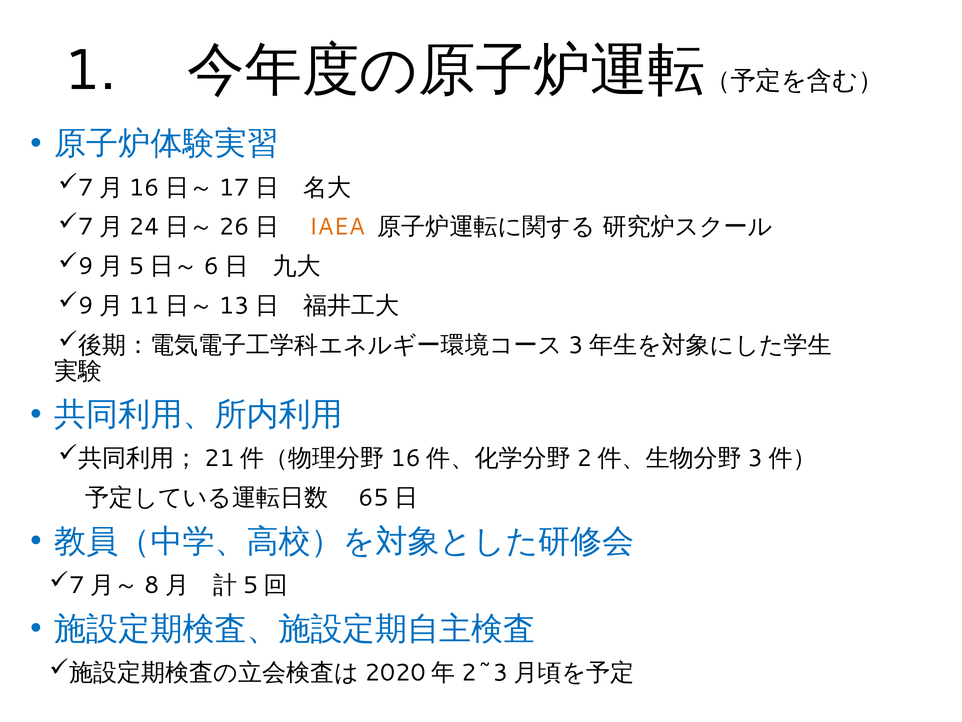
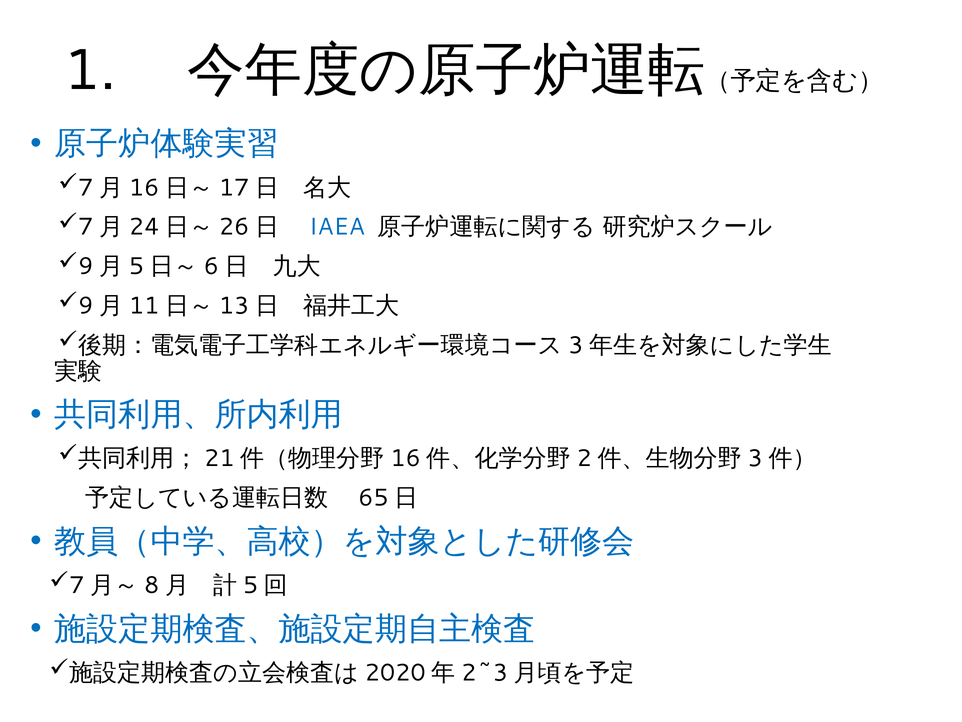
IAEA colour: orange -> blue
